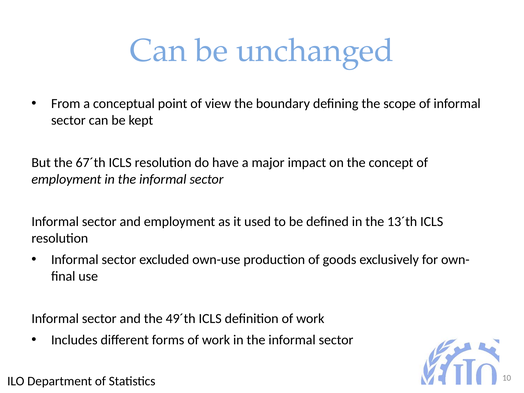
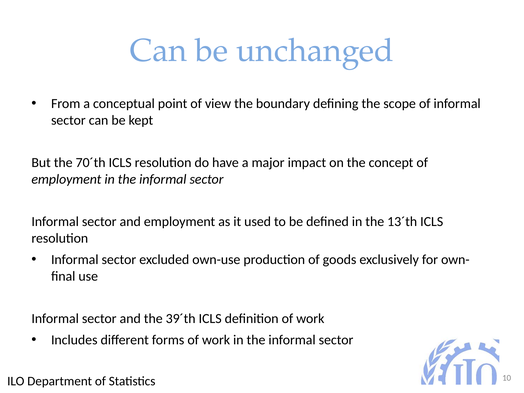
67´th: 67´th -> 70´th
49´th: 49´th -> 39´th
